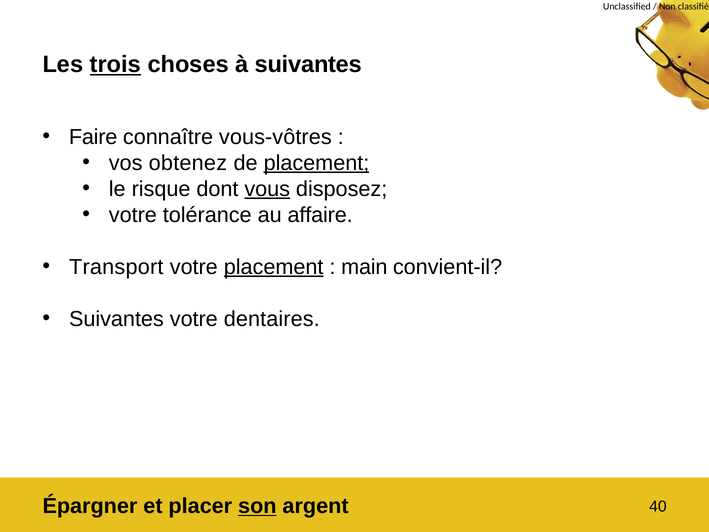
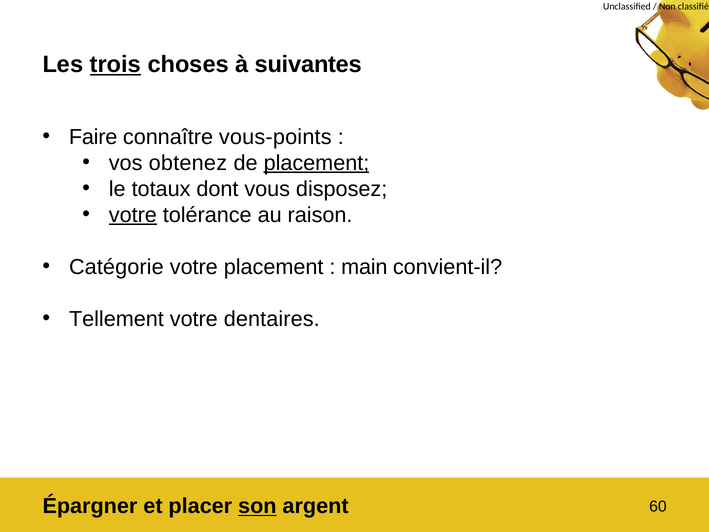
vous-vôtres: vous-vôtres -> vous-points
risque: risque -> totaux
vous underline: present -> none
votre at (133, 215) underline: none -> present
affaire: affaire -> raison
Transport: Transport -> Catégorie
placement at (274, 267) underline: present -> none
Suivantes at (116, 319): Suivantes -> Tellement
40: 40 -> 60
